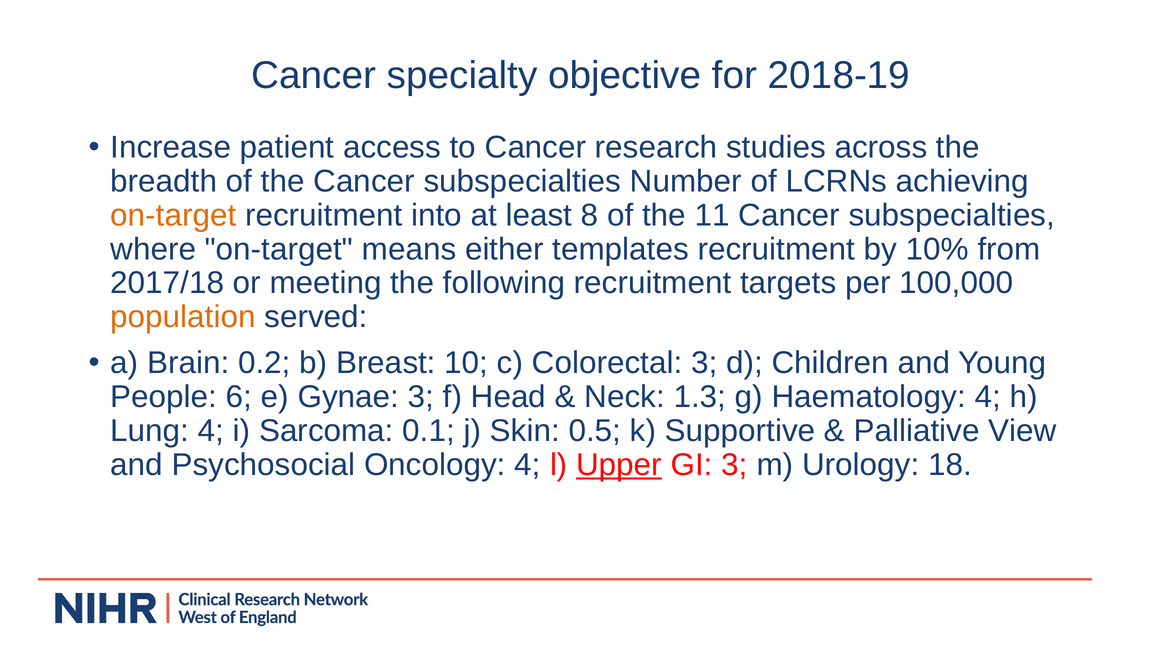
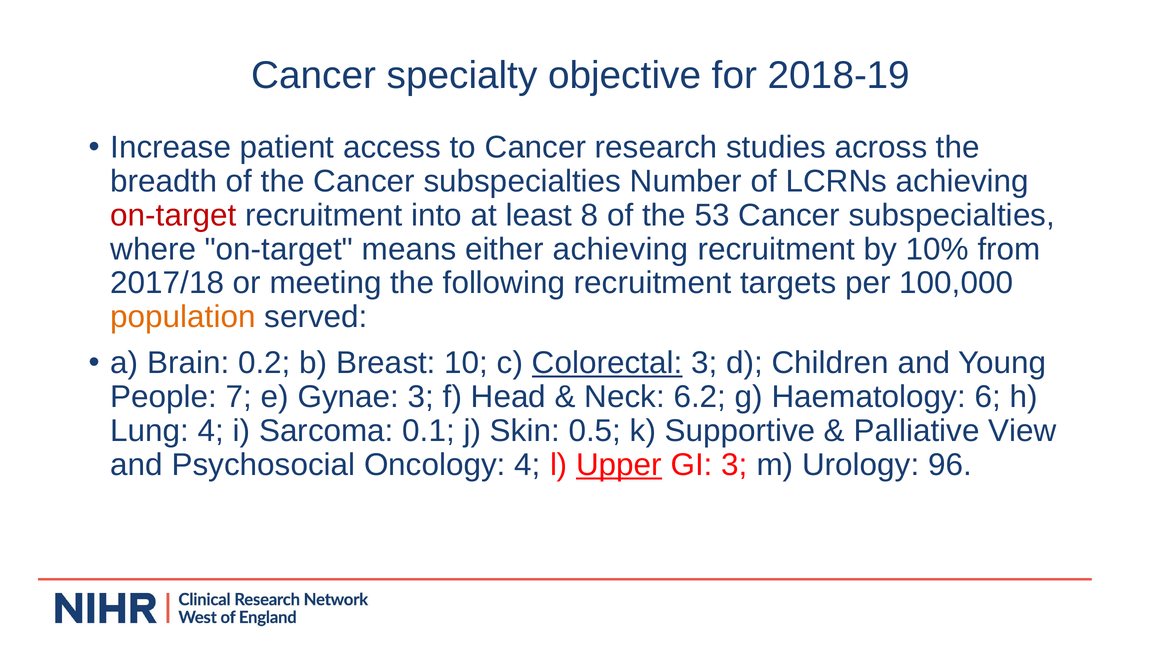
on-target at (173, 215) colour: orange -> red
11: 11 -> 53
either templates: templates -> achieving
Colorectal underline: none -> present
6: 6 -> 7
1.3: 1.3 -> 6.2
Haematology 4: 4 -> 6
18: 18 -> 96
